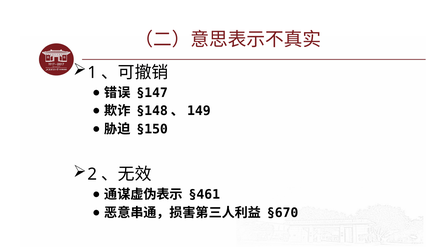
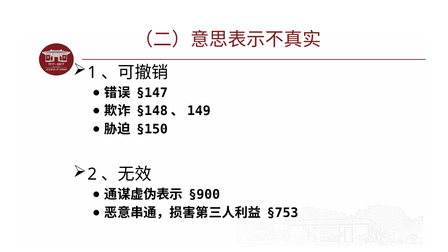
§461: §461 -> §900
§670: §670 -> §753
